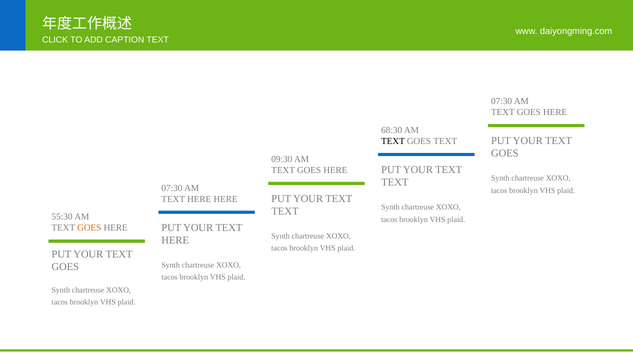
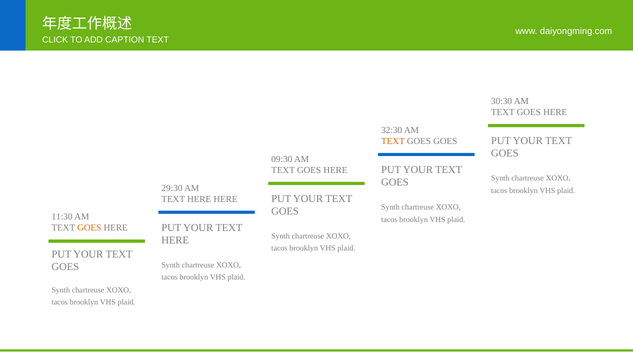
07:30 at (502, 101): 07:30 -> 30:30
68:30: 68:30 -> 32:30
TEXT at (393, 141) colour: black -> orange
GOES TEXT: TEXT -> GOES
TEXT at (395, 182): TEXT -> GOES
07:30 at (172, 188): 07:30 -> 29:30
TEXT at (285, 211): TEXT -> GOES
55:30: 55:30 -> 11:30
